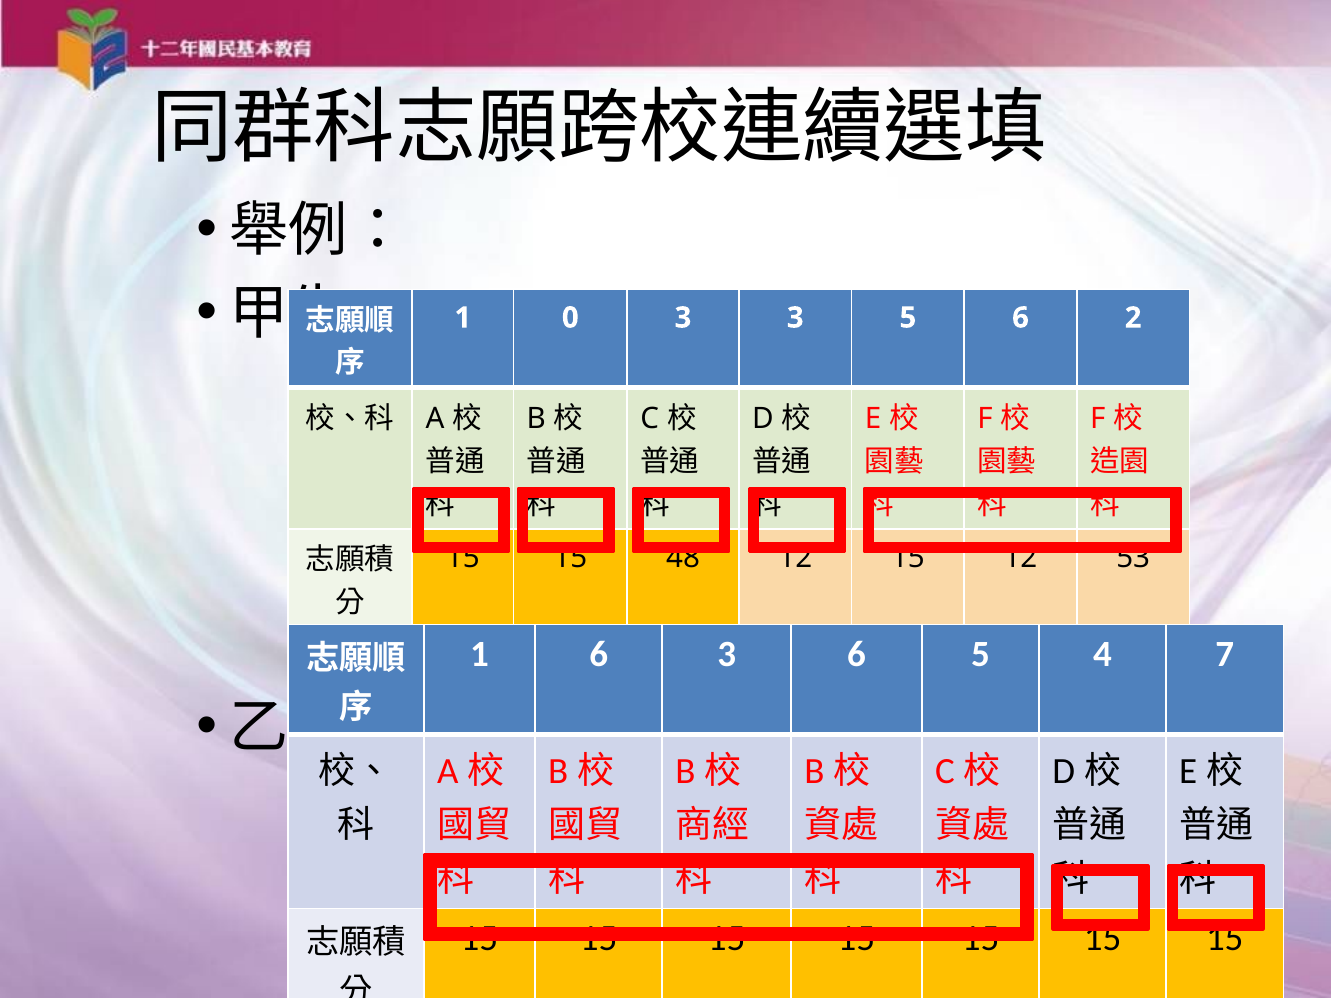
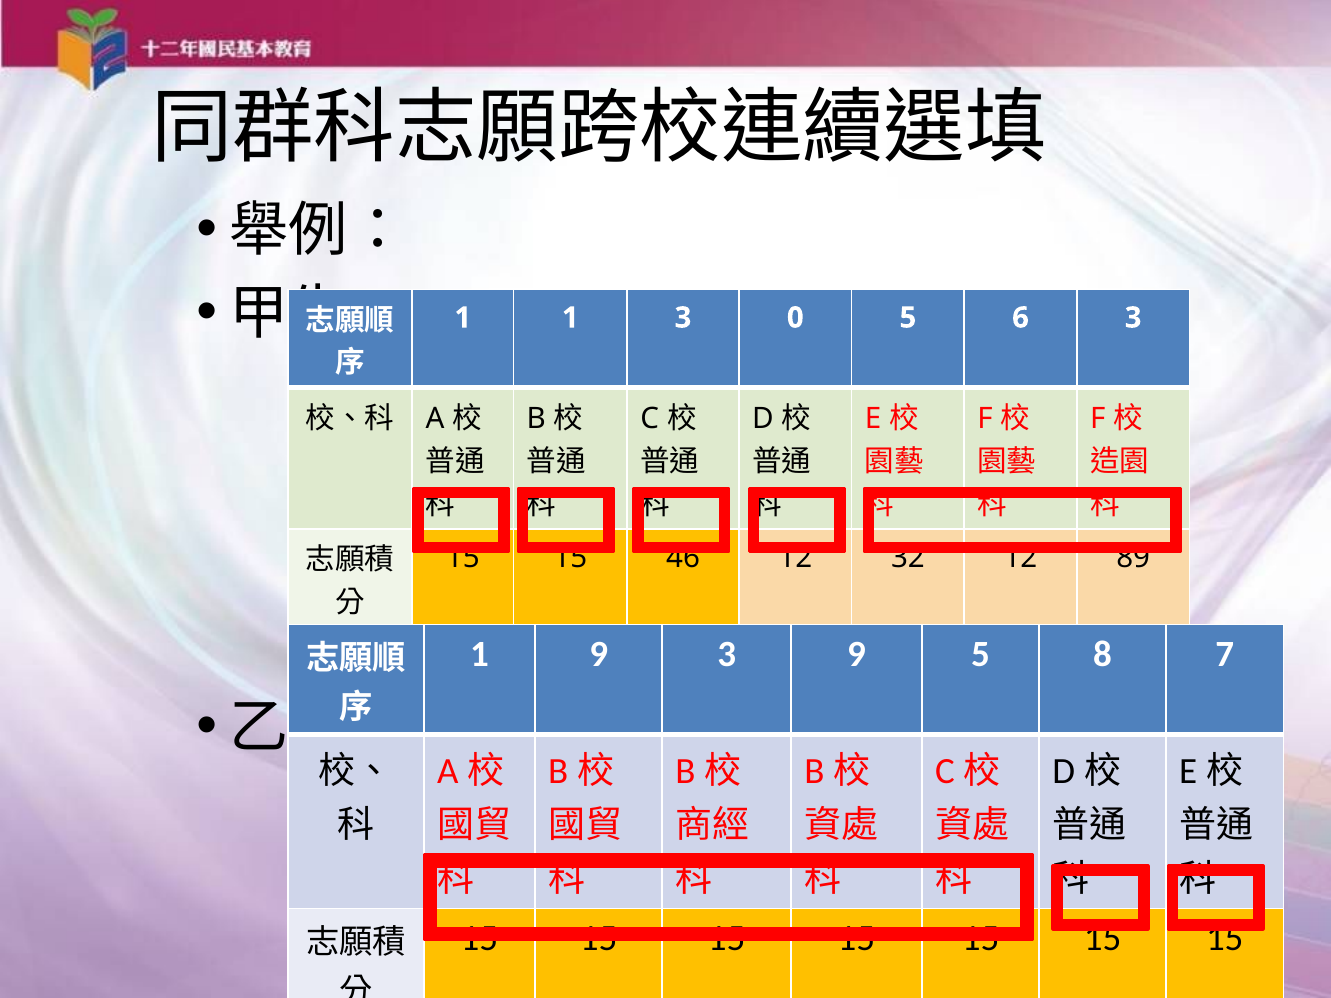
1 0: 0 -> 1
3 3: 3 -> 0
6 2: 2 -> 3
48: 48 -> 46
12 15: 15 -> 32
53: 53 -> 89
1 6: 6 -> 9
3 6: 6 -> 9
4: 4 -> 8
